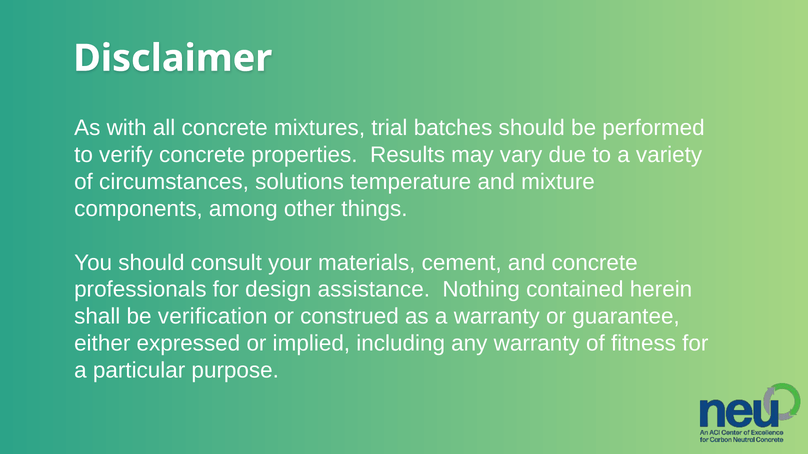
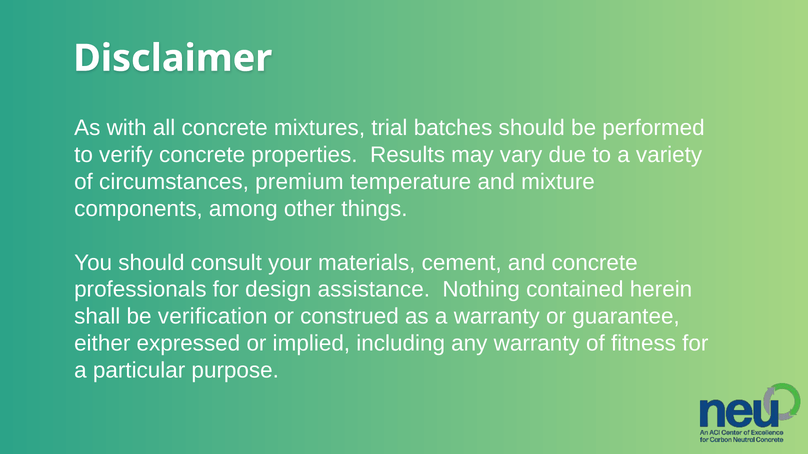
solutions: solutions -> premium
